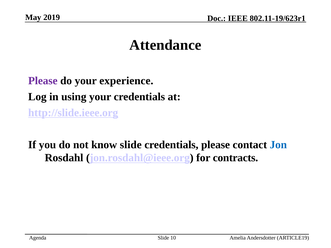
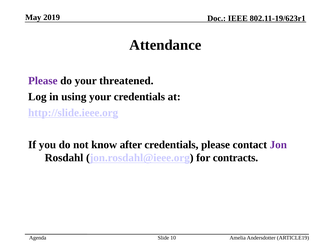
experience: experience -> threatened
know slide: slide -> after
Jon colour: blue -> purple
